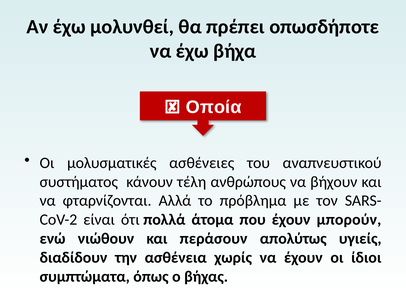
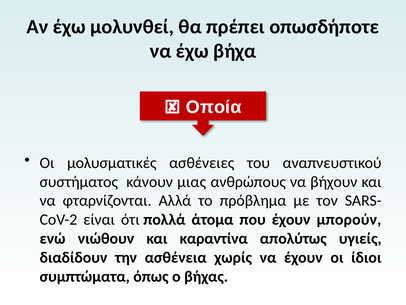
τέλη: τέλη -> μιας
περάσουν: περάσουν -> καραντίνα
